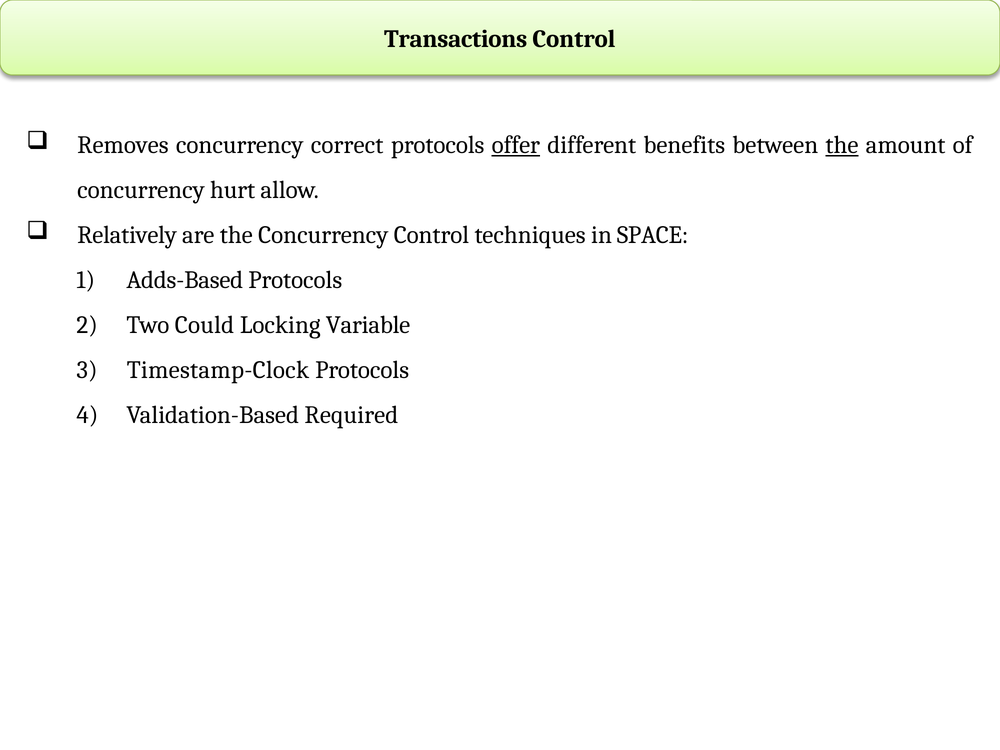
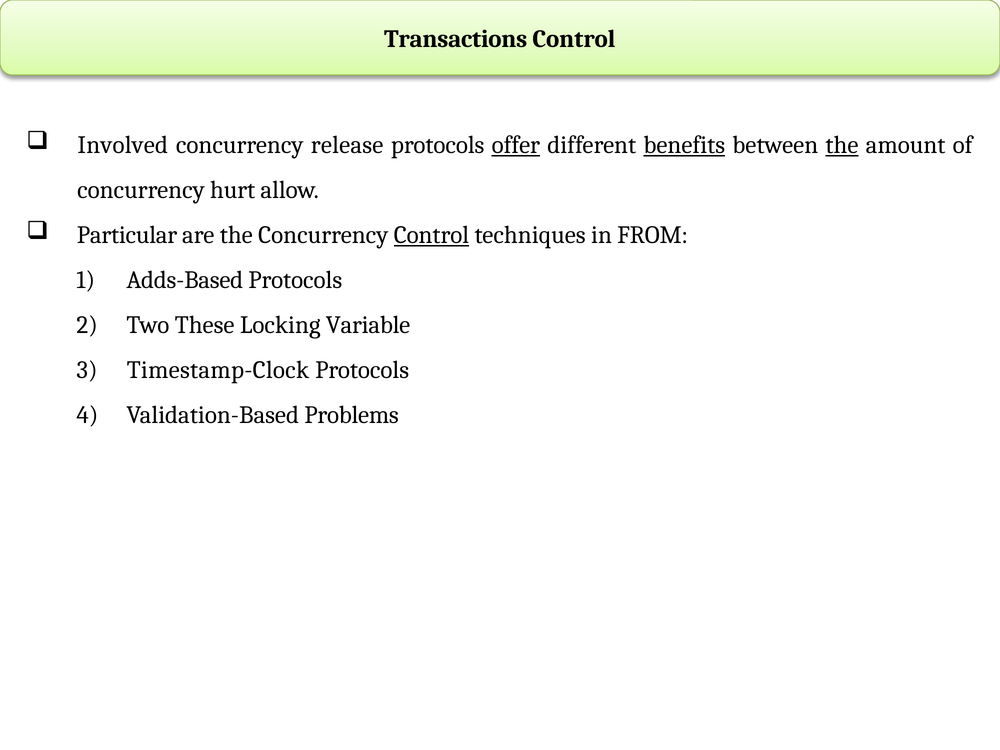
Removes: Removes -> Involved
correct: correct -> release
benefits underline: none -> present
Relatively: Relatively -> Particular
Control at (431, 235) underline: none -> present
SPACE: SPACE -> FROM
Could: Could -> These
Required: Required -> Problems
